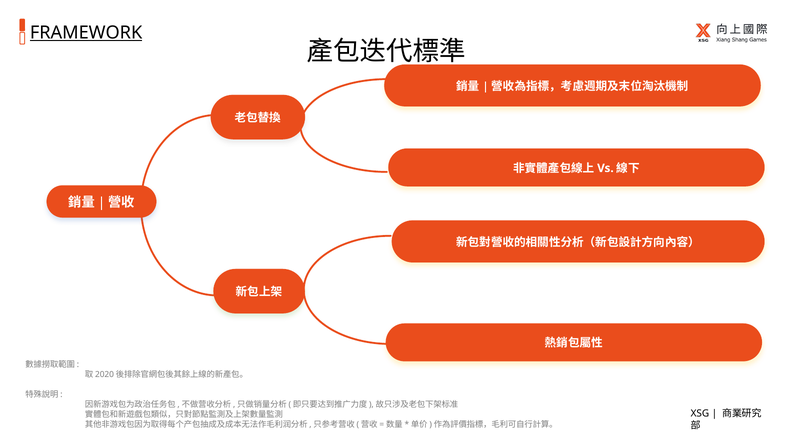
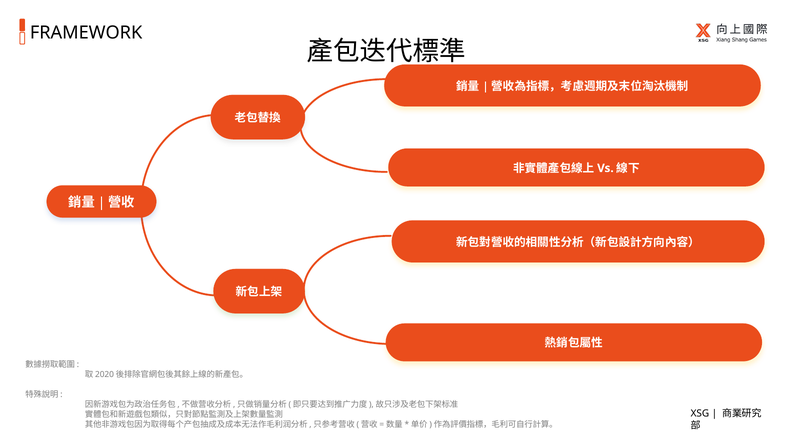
FRAMEWORK underline: present -> none
